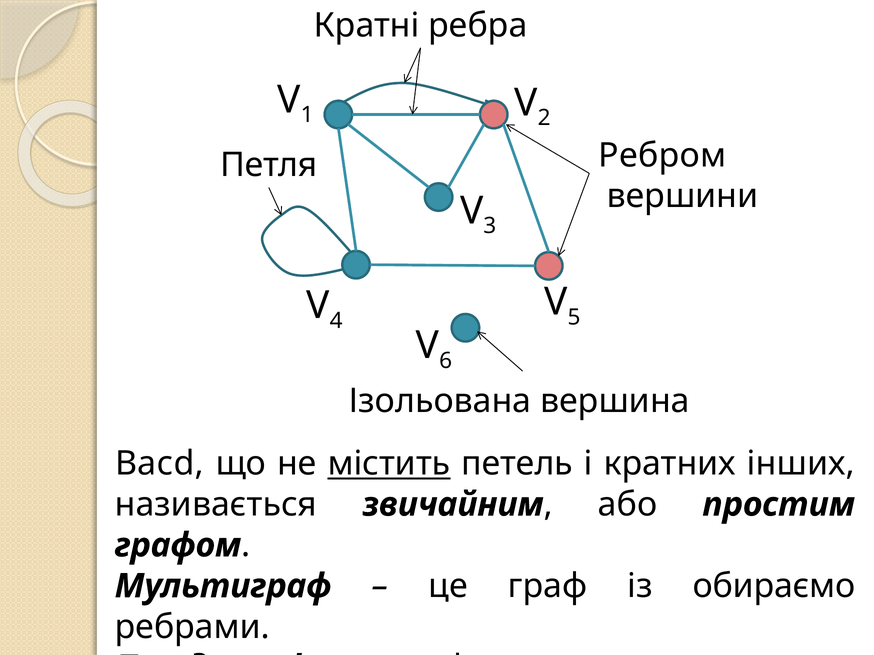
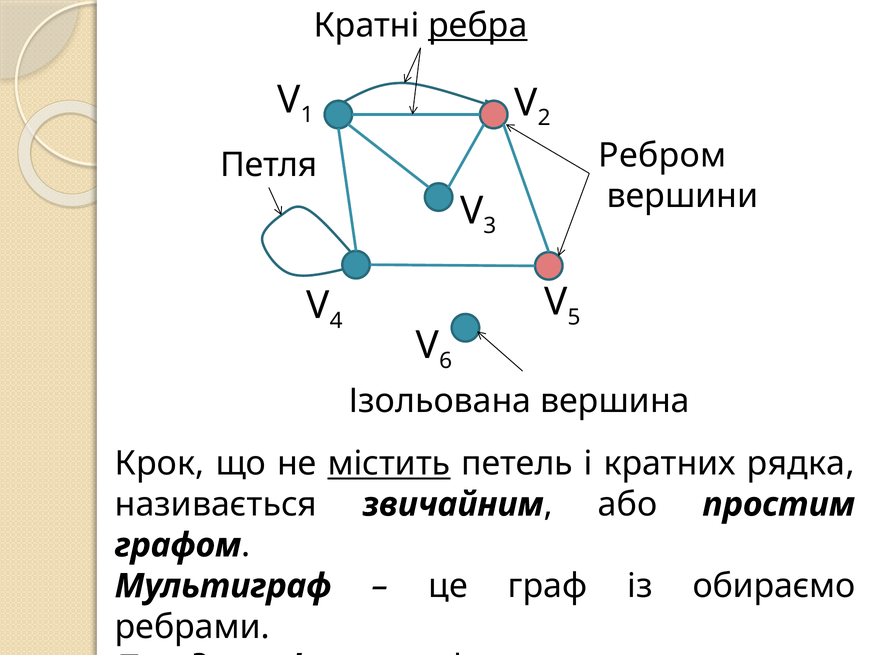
ребра underline: none -> present
Bacd: Bacd -> Крок
інших: інших -> рядка
